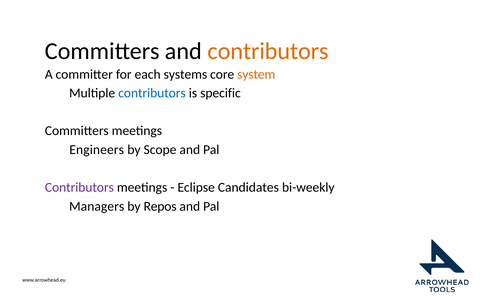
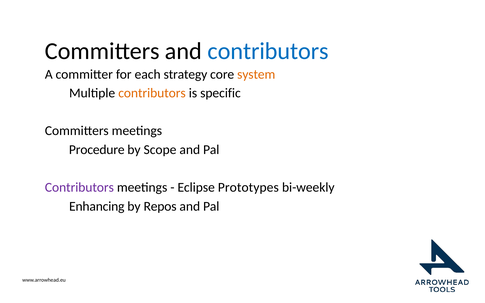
contributors at (268, 51) colour: orange -> blue
systems: systems -> strategy
contributors at (152, 93) colour: blue -> orange
Engineers: Engineers -> Procedure
Candidates: Candidates -> Prototypes
Managers: Managers -> Enhancing
